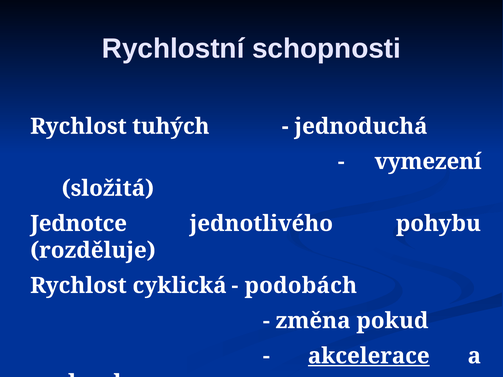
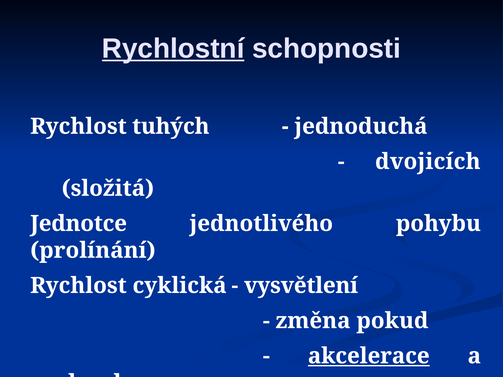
Rychlostní underline: none -> present
vymezení: vymezení -> dvojicích
rozděluje: rozděluje -> prolínání
podobách: podobách -> vysvětlení
